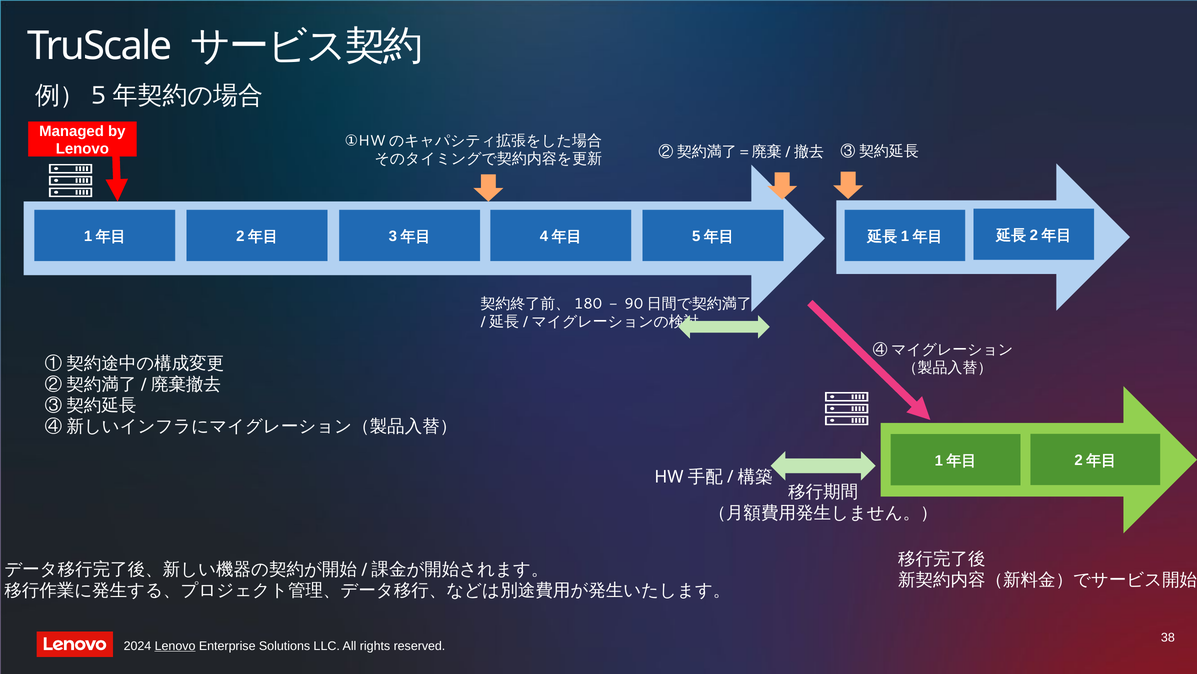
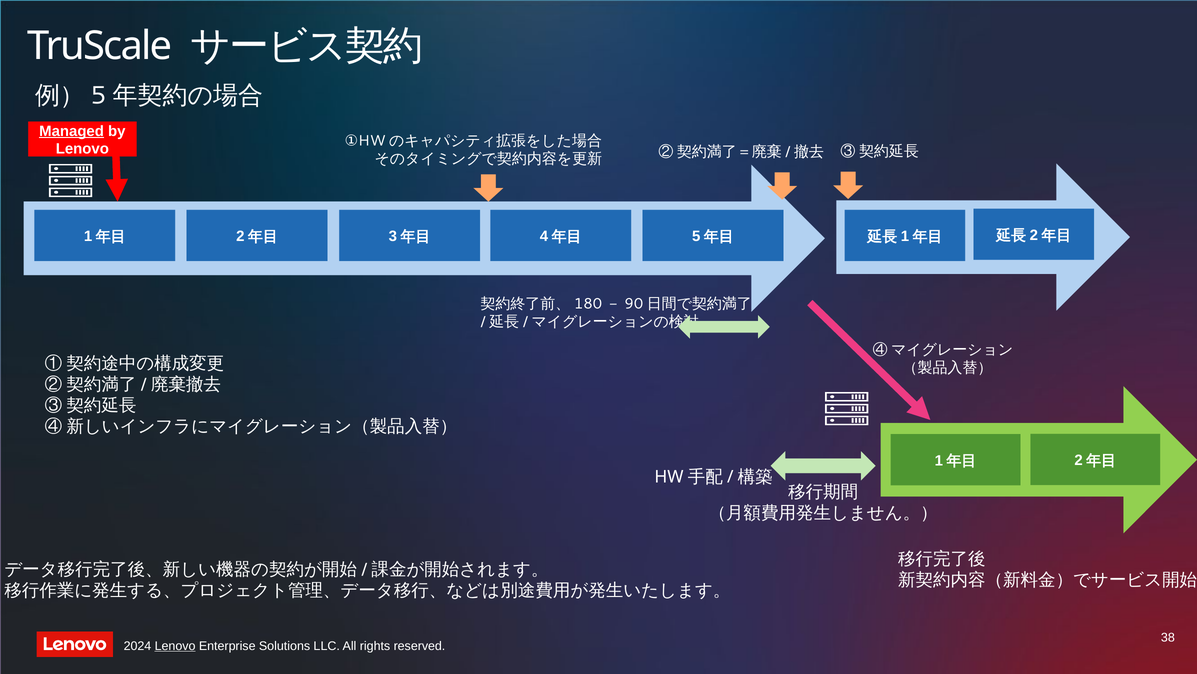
Managed underline: none -> present
